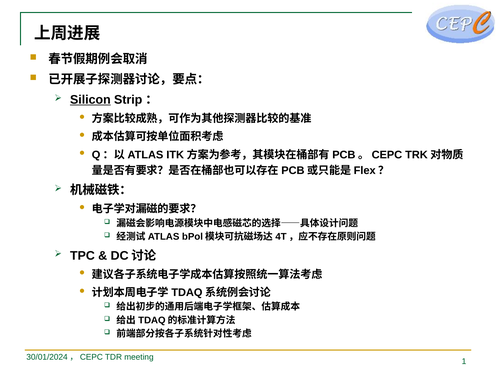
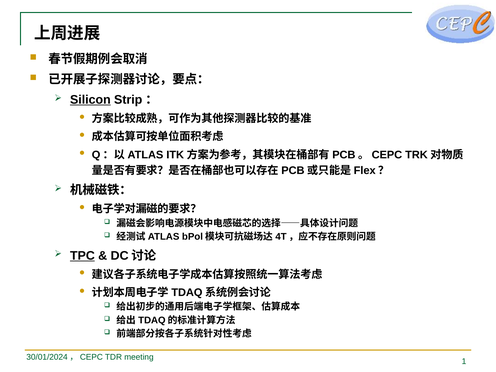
TPC underline: none -> present
